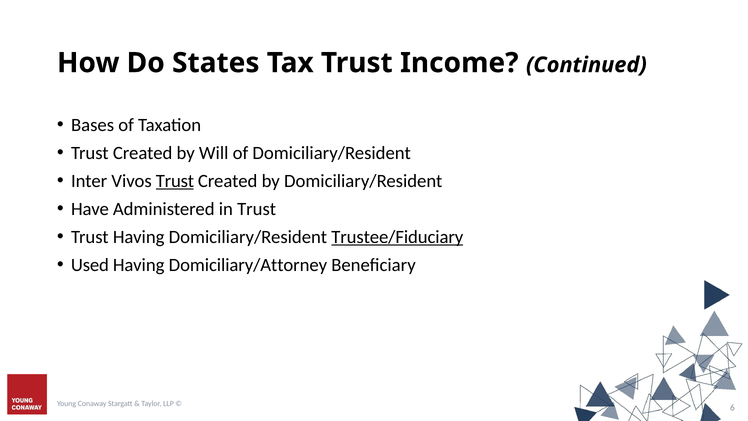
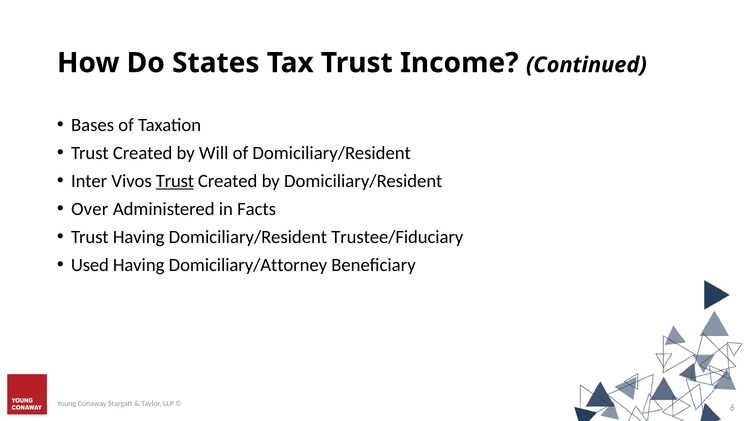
Have: Have -> Over
in Trust: Trust -> Facts
Trustee/Fiduciary underline: present -> none
